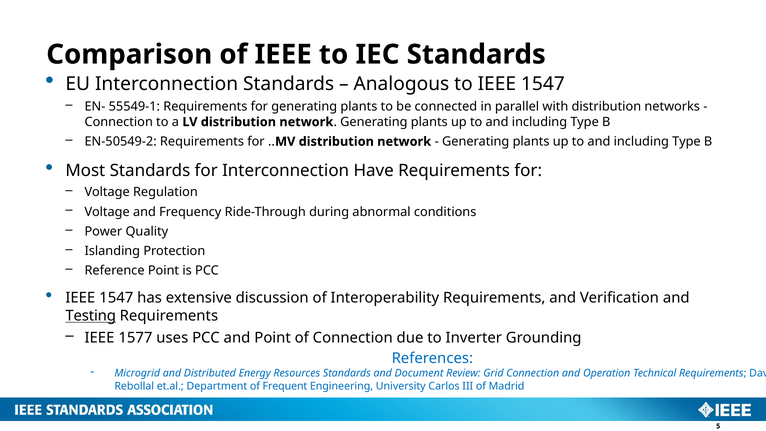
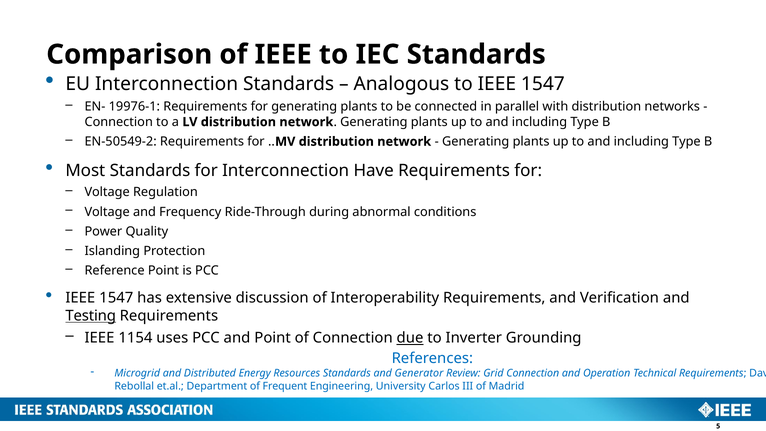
55549-1: 55549-1 -> 19976-1
1577: 1577 -> 1154
due underline: none -> present
Document: Document -> Generator
